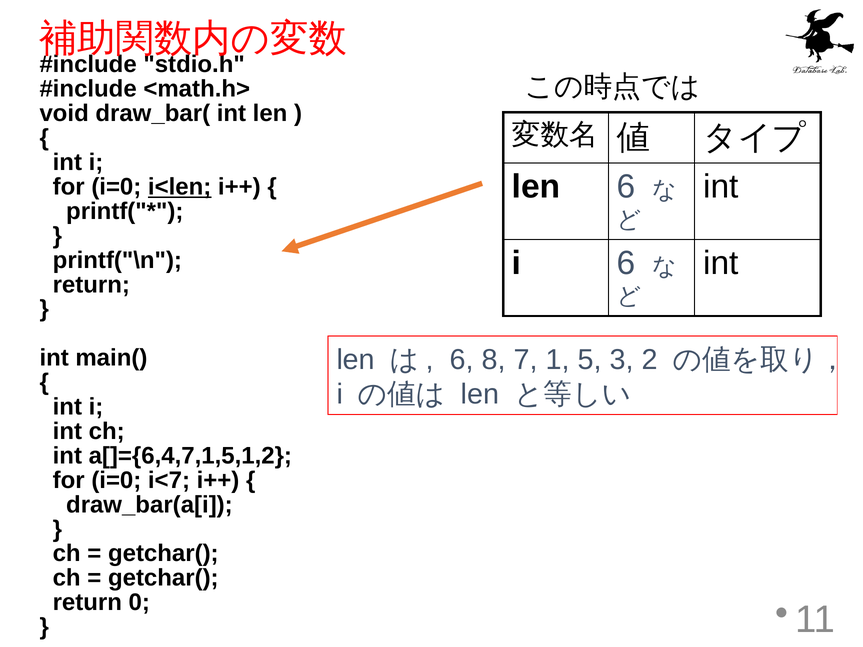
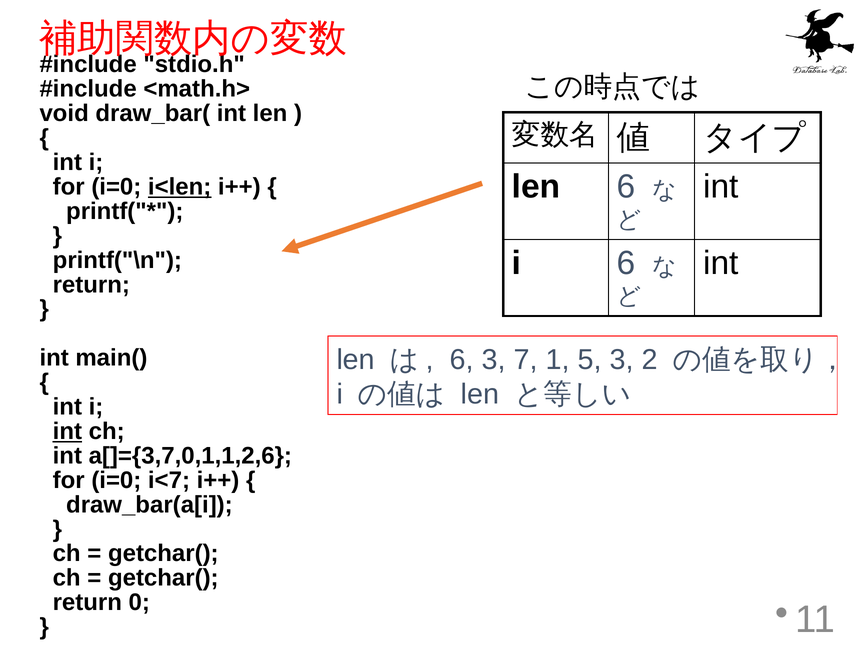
6 8: 8 -> 3
int at (67, 431) underline: none -> present
a[]={6,4,7,1,5,1,2: a[]={6,4,7,1,5,1,2 -> a[]={3,7,0,1,1,2,6
